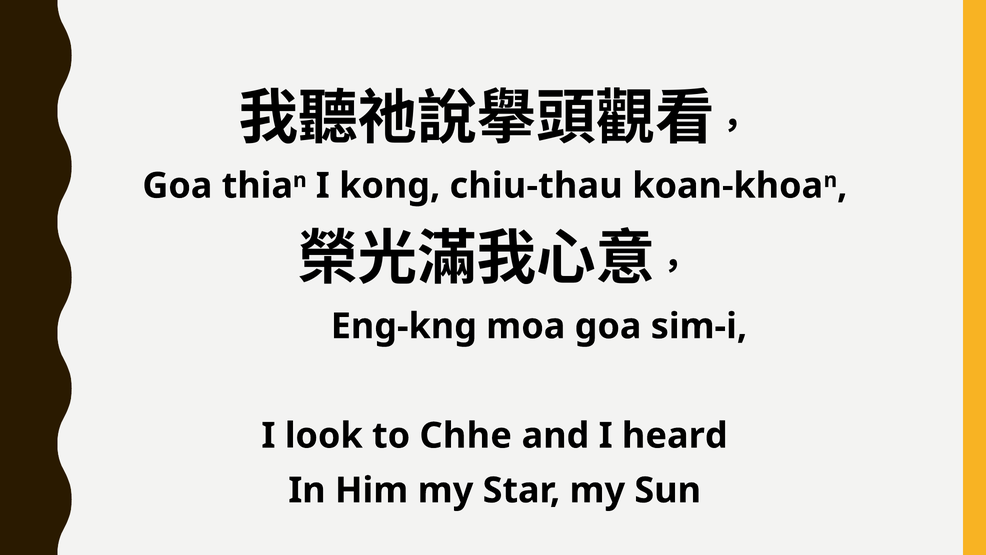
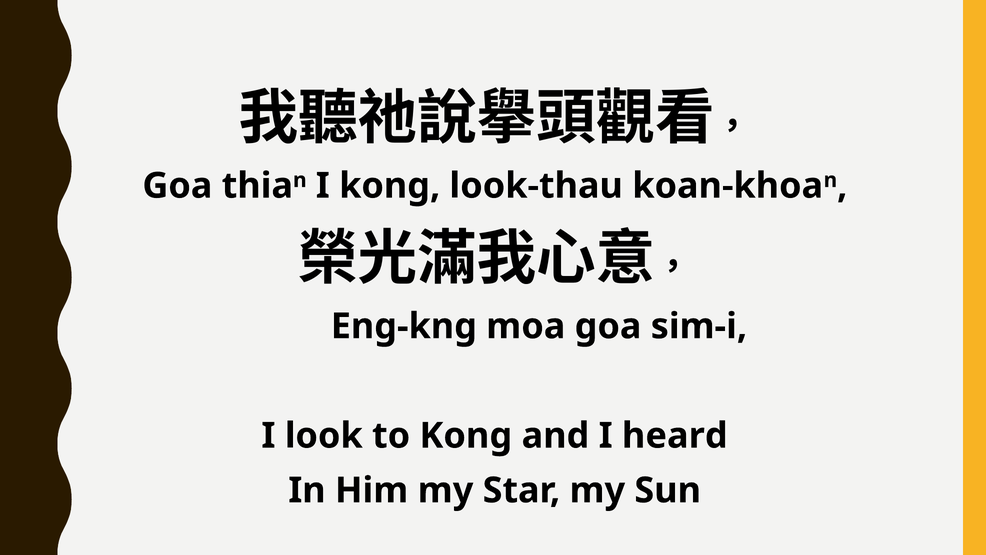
chiu-thau: chiu-thau -> look-thau
to Chhe: Chhe -> Kong
